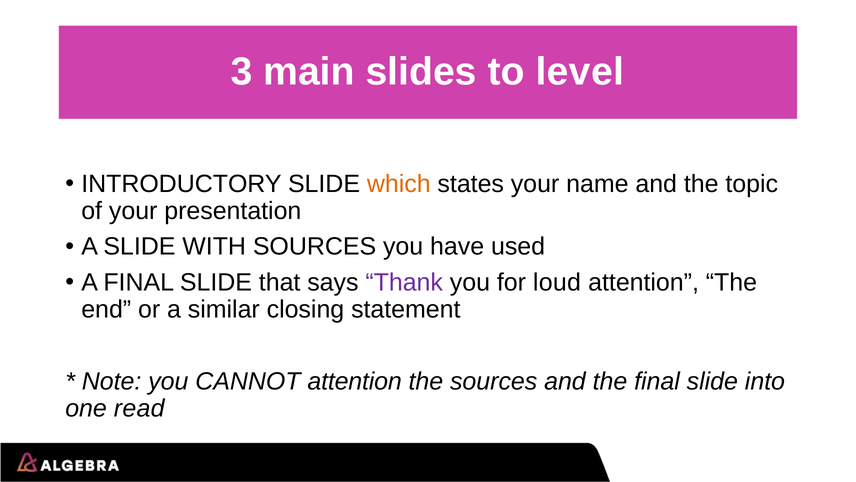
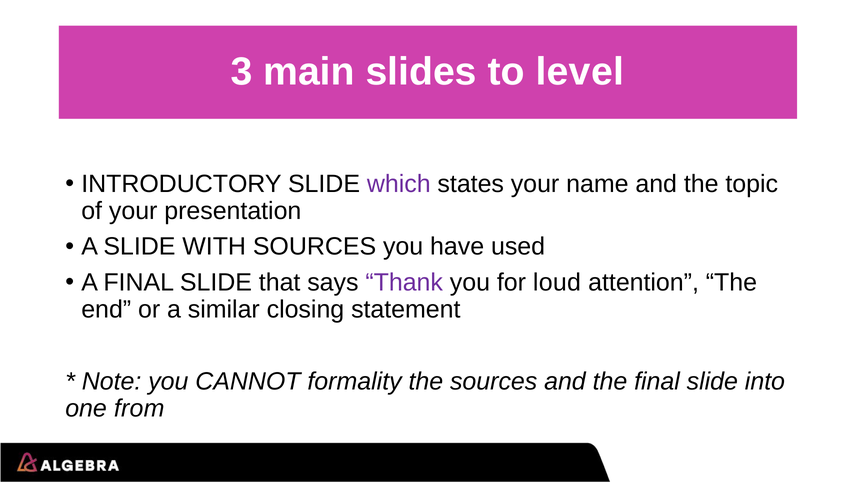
which colour: orange -> purple
CANNOT attention: attention -> formality
read: read -> from
